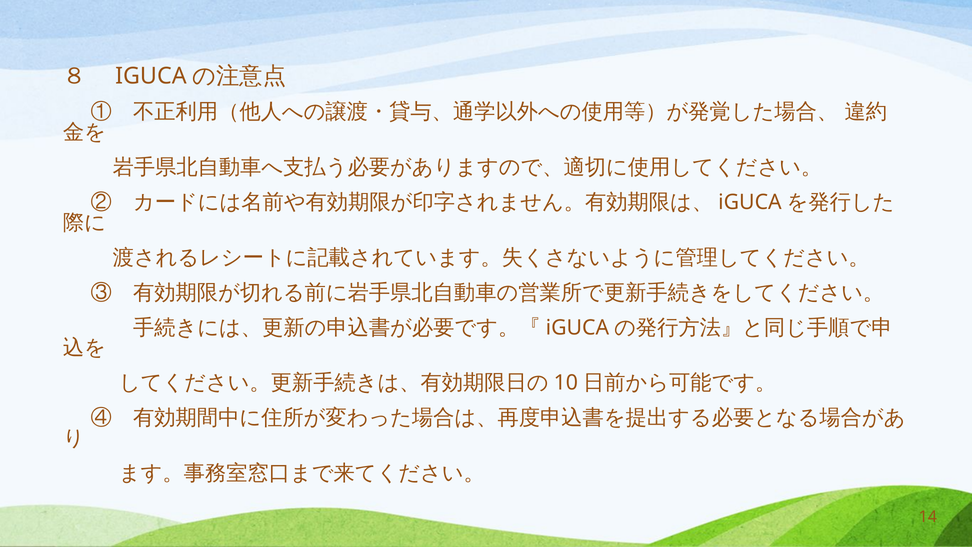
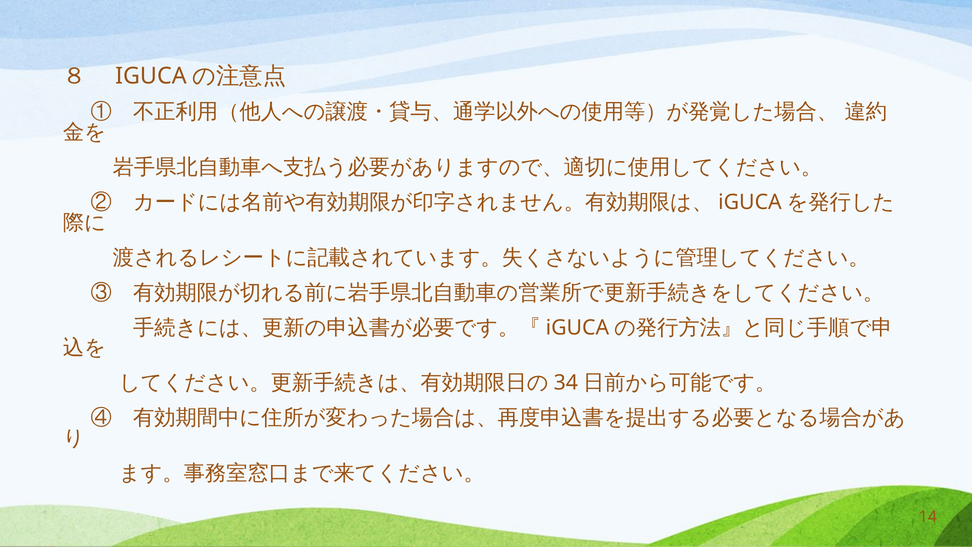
10: 10 -> 34
